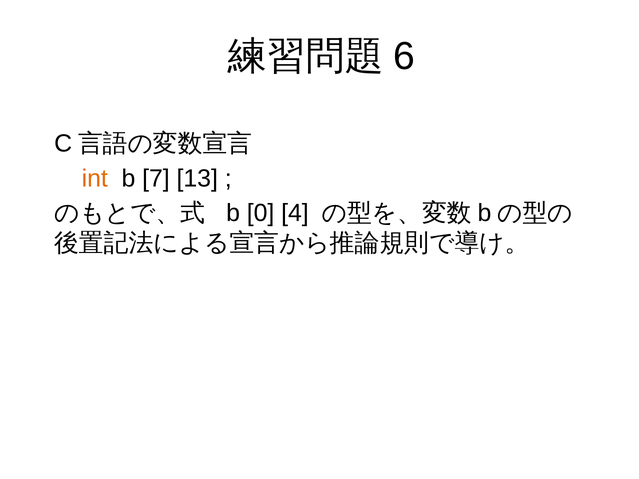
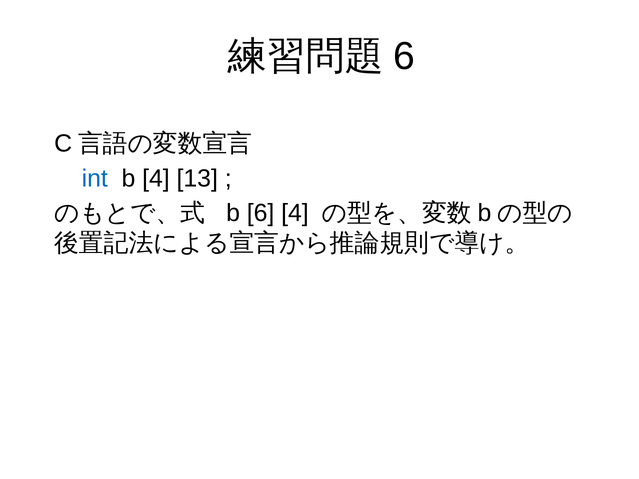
int colour: orange -> blue
b 7: 7 -> 4
b 0: 0 -> 6
